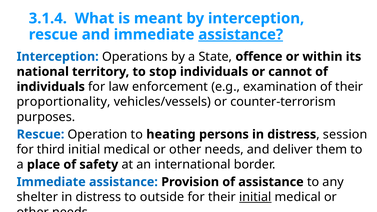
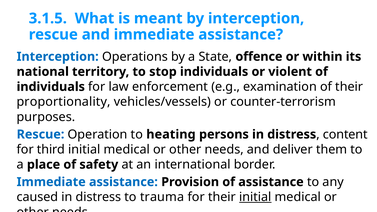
3.1.4: 3.1.4 -> 3.1.5
assistance at (241, 35) underline: present -> none
cannot: cannot -> violent
session: session -> content
shelter: shelter -> caused
outside: outside -> trauma
